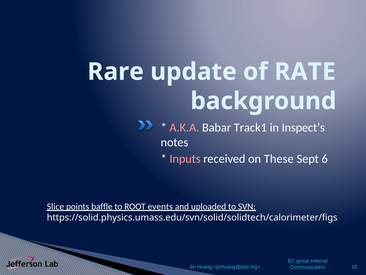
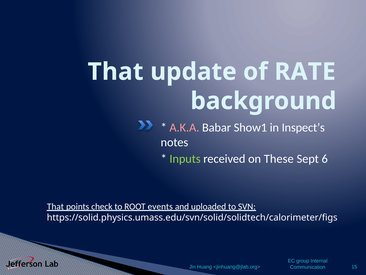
Rare at (116, 72): Rare -> That
Track1: Track1 -> Show1
Inputs colour: pink -> light green
Slice at (55, 206): Slice -> That
baffle: baffle -> check
